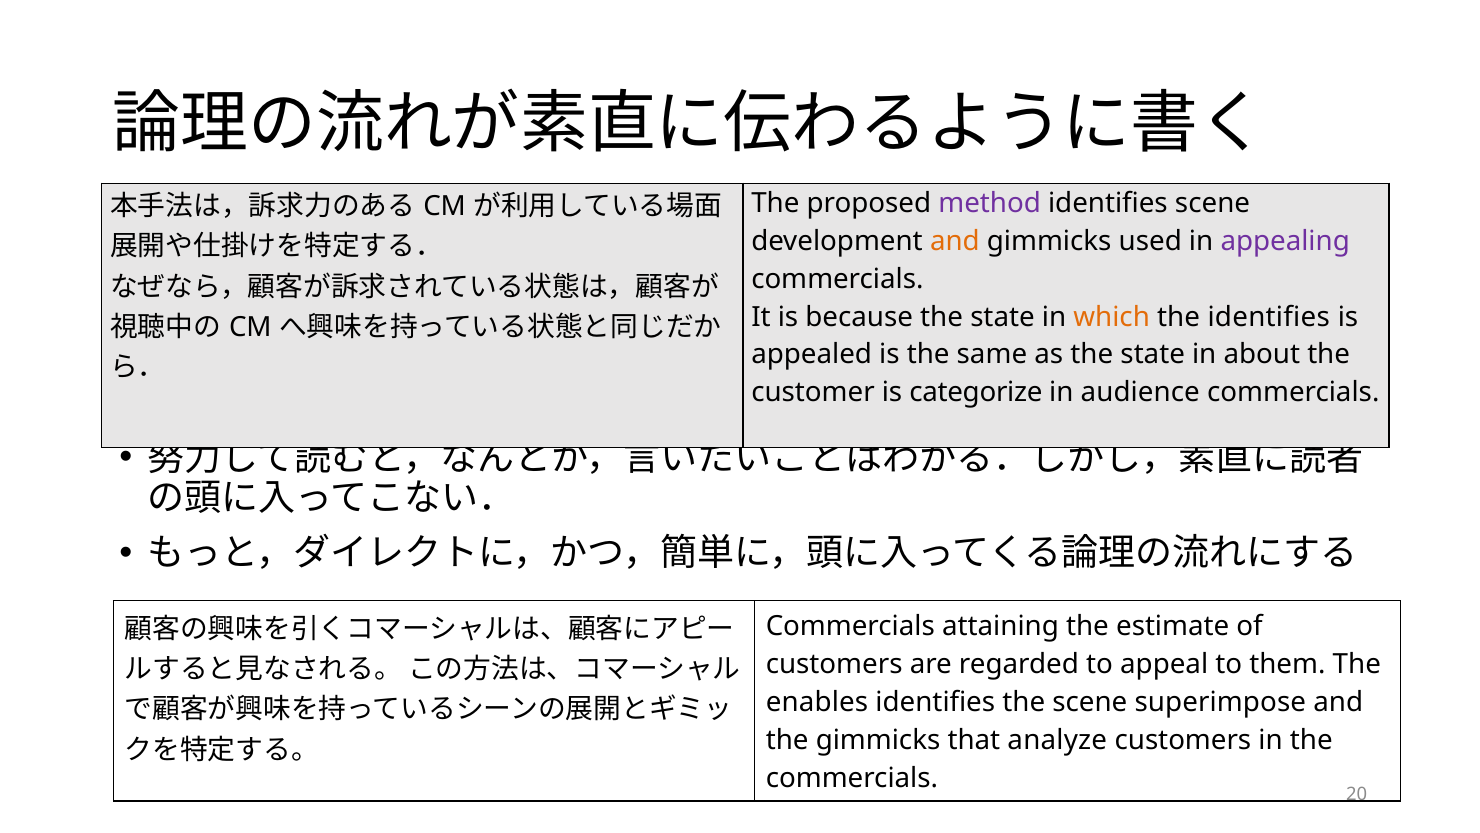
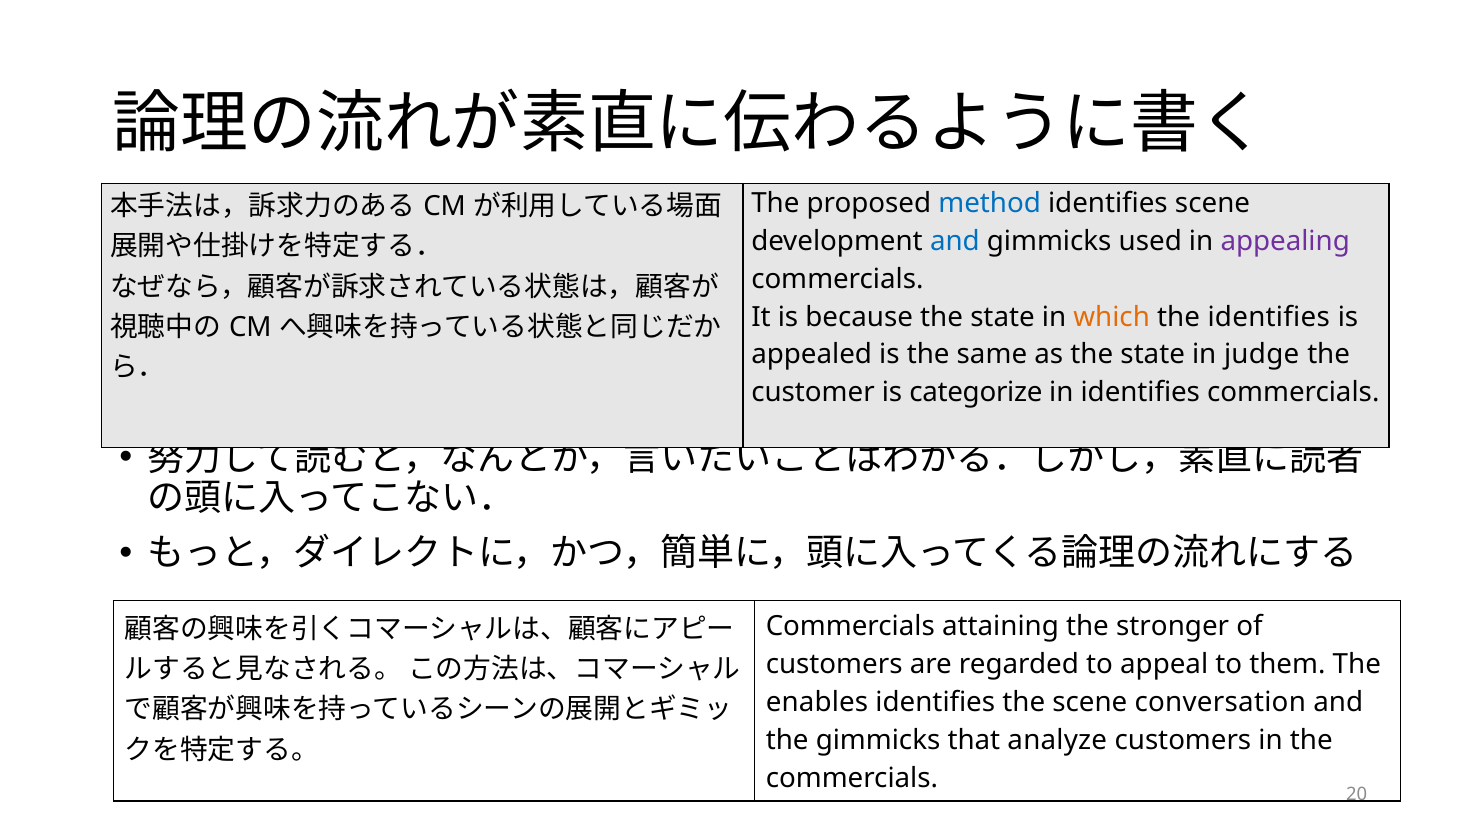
method colour: purple -> blue
and at (955, 241) colour: orange -> blue
about: about -> judge
in audience: audience -> identifies
estimate: estimate -> stronger
superimpose: superimpose -> conversation
